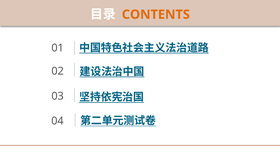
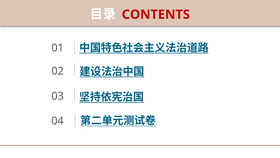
CONTENTS colour: orange -> red
